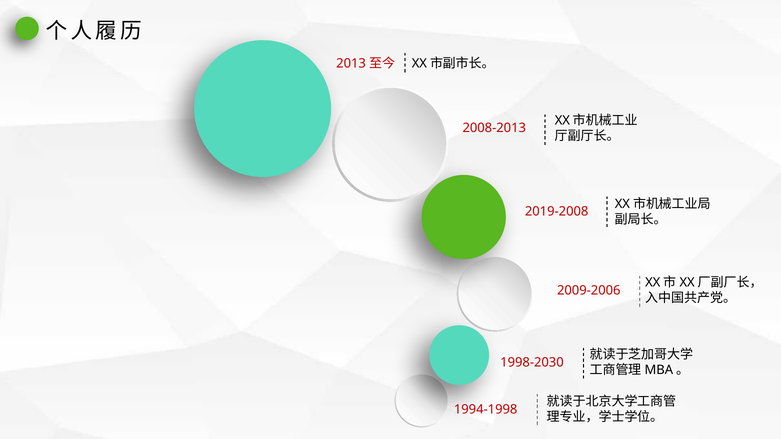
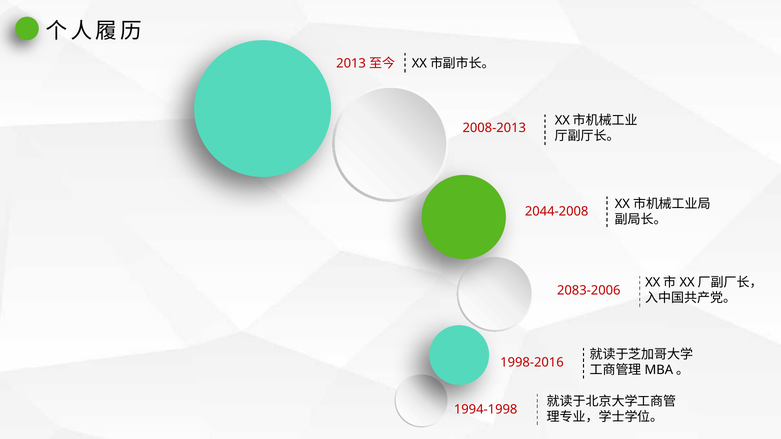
2019-2008: 2019-2008 -> 2044-2008
2009-2006: 2009-2006 -> 2083-2006
1998-2030: 1998-2030 -> 1998-2016
